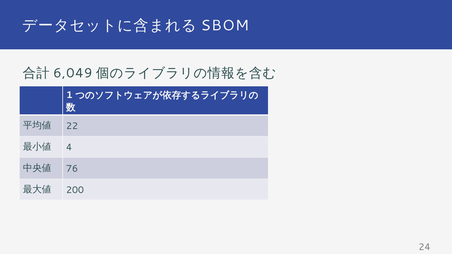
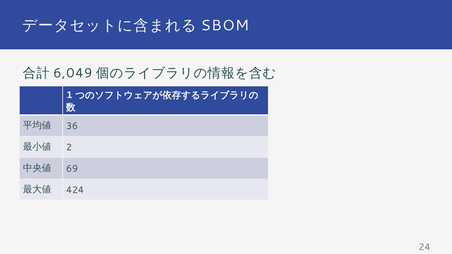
22: 22 -> 36
4: 4 -> 2
76: 76 -> 69
200: 200 -> 424
